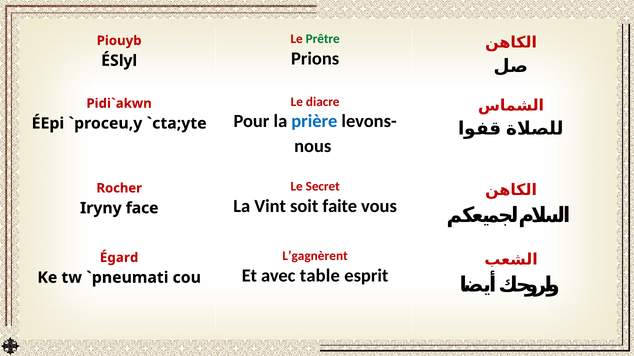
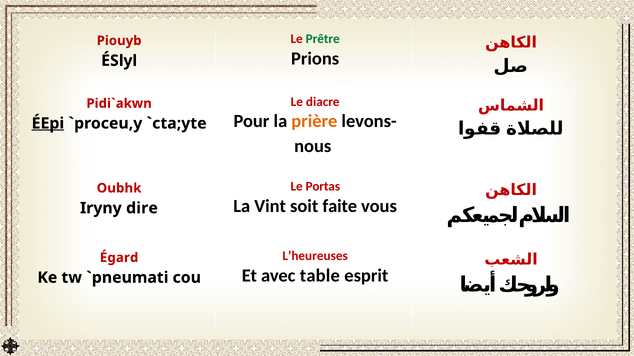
prière colour: blue -> orange
ÉEpi underline: none -> present
Secret: Secret -> Portas
Rocher: Rocher -> Oubhk
face: face -> dire
L’gagnèrent: L’gagnèrent -> L’heureuses
